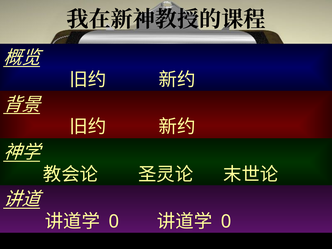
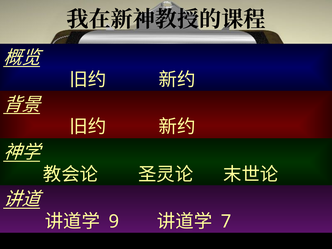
0 at (114, 221): 0 -> 9
0 at (226, 221): 0 -> 7
